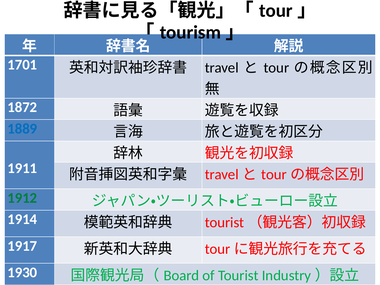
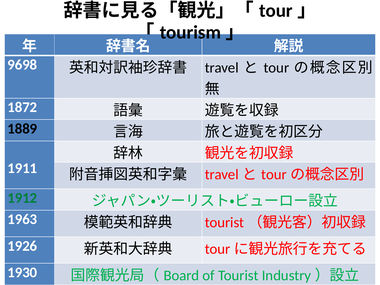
1701: 1701 -> 9698
1889 colour: blue -> black
1914: 1914 -> 1963
1917: 1917 -> 1926
